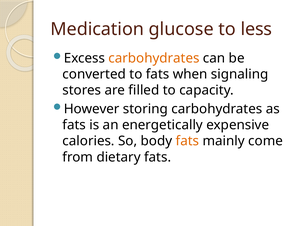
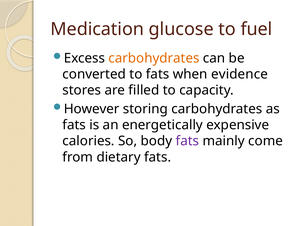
less: less -> fuel
signaling: signaling -> evidence
fats at (187, 141) colour: orange -> purple
